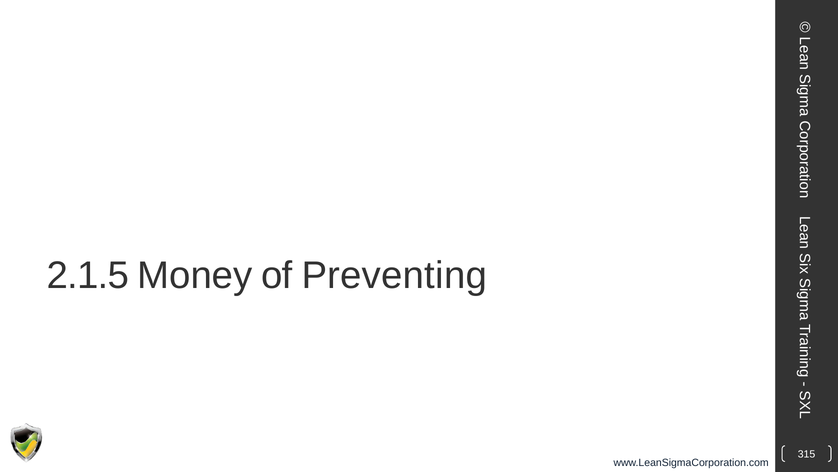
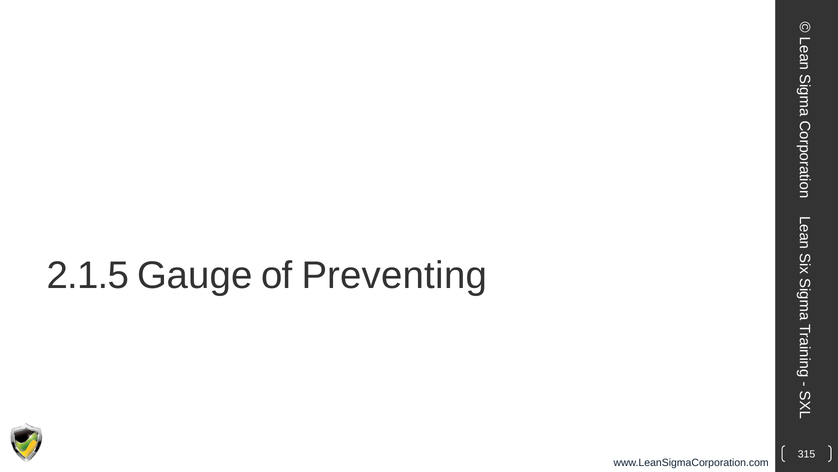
Money: Money -> Gauge
